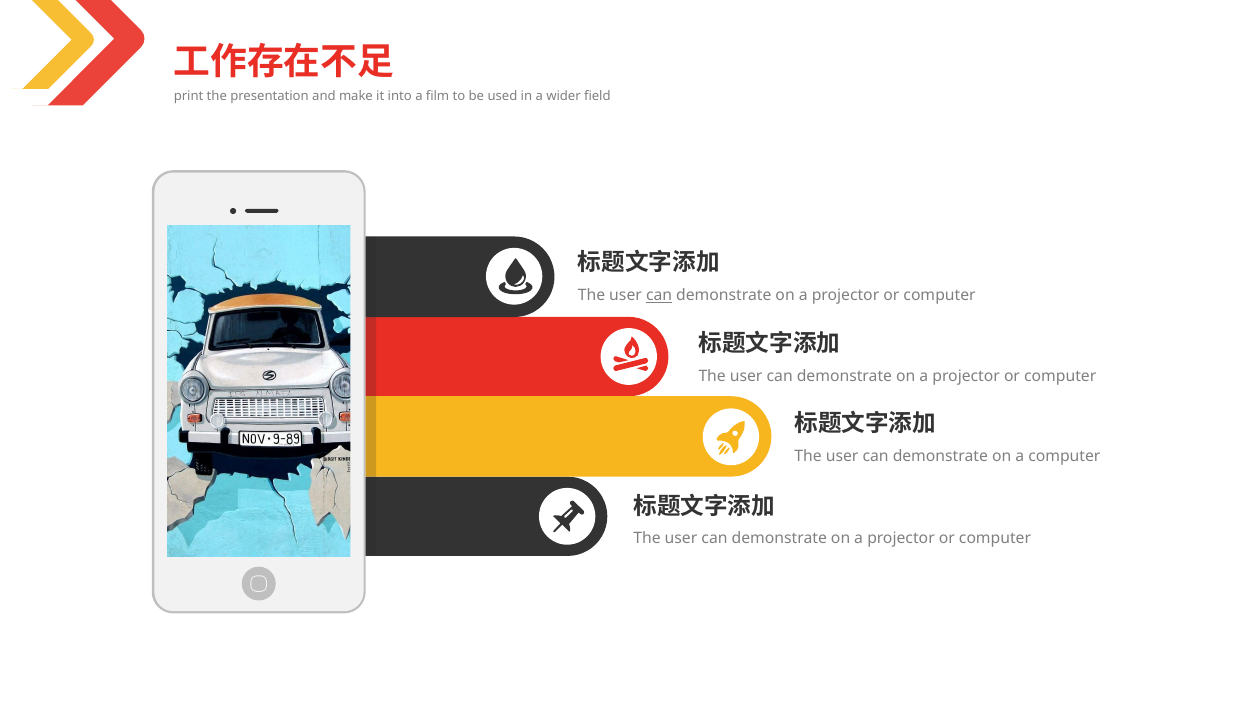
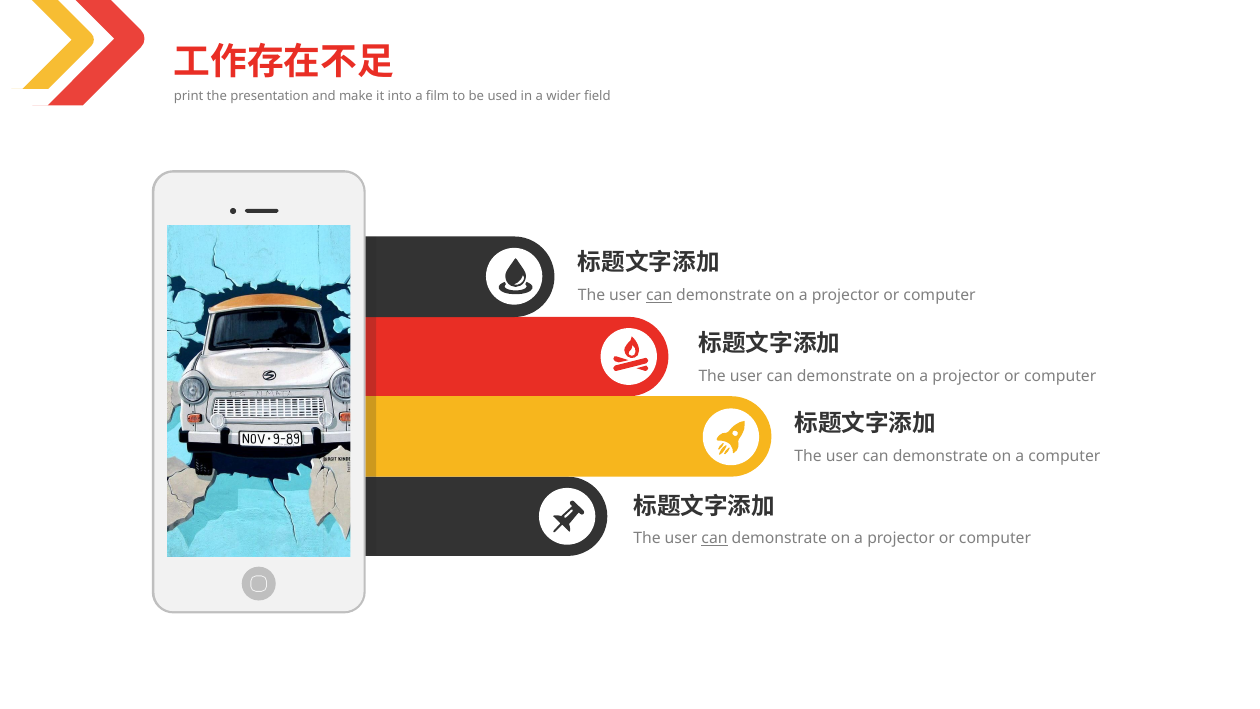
can at (715, 538) underline: none -> present
